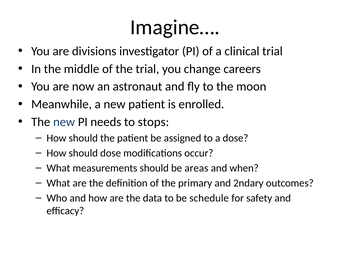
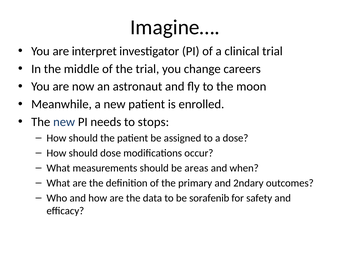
divisions: divisions -> interpret
schedule: schedule -> sorafenib
